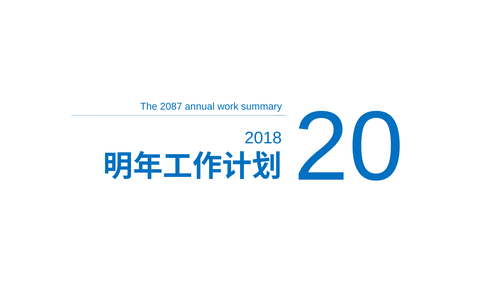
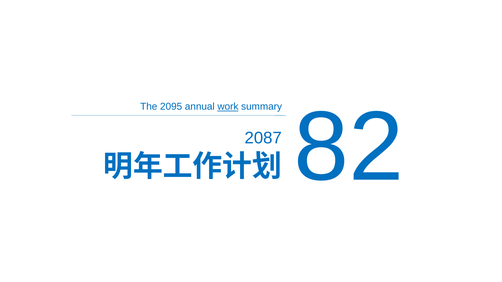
2087: 2087 -> 2095
work underline: none -> present
20: 20 -> 82
2018: 2018 -> 2087
